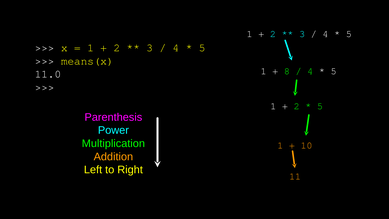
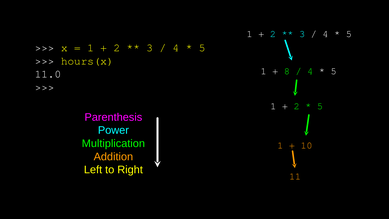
means(x: means(x -> hours(x
